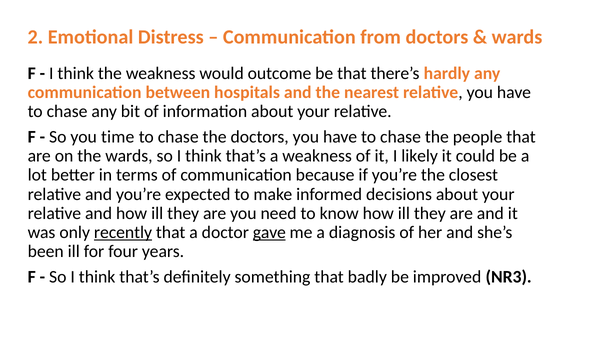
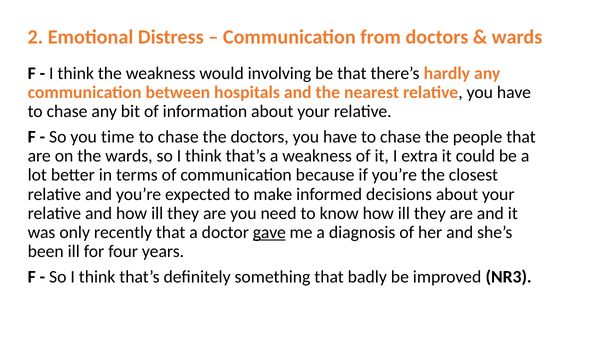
outcome: outcome -> involving
likely: likely -> extra
recently underline: present -> none
